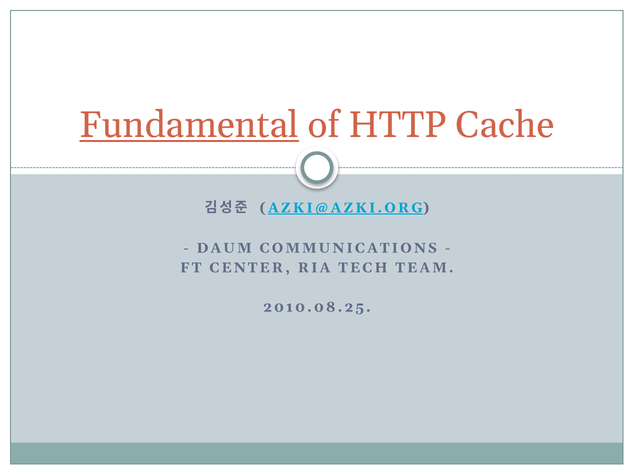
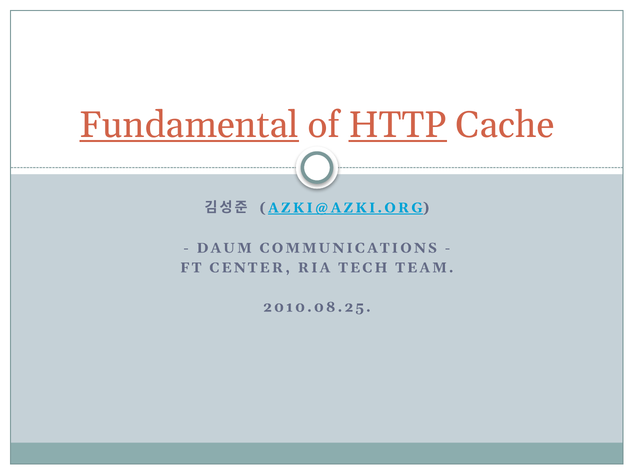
HTTP underline: none -> present
